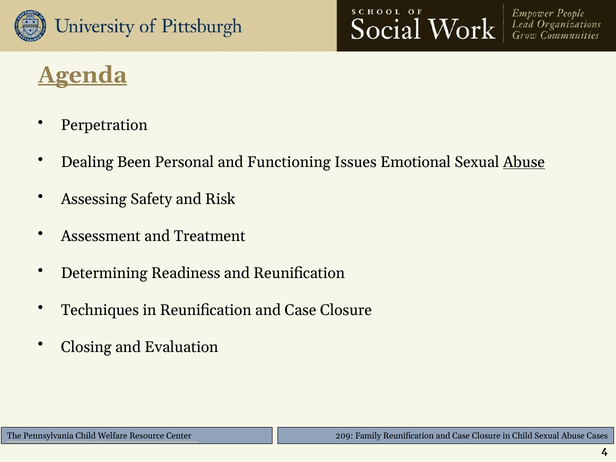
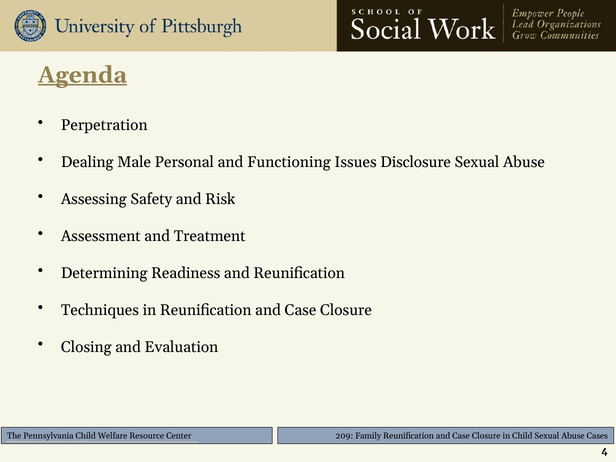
Been: Been -> Male
Emotional: Emotional -> Disclosure
Abuse at (524, 162) underline: present -> none
